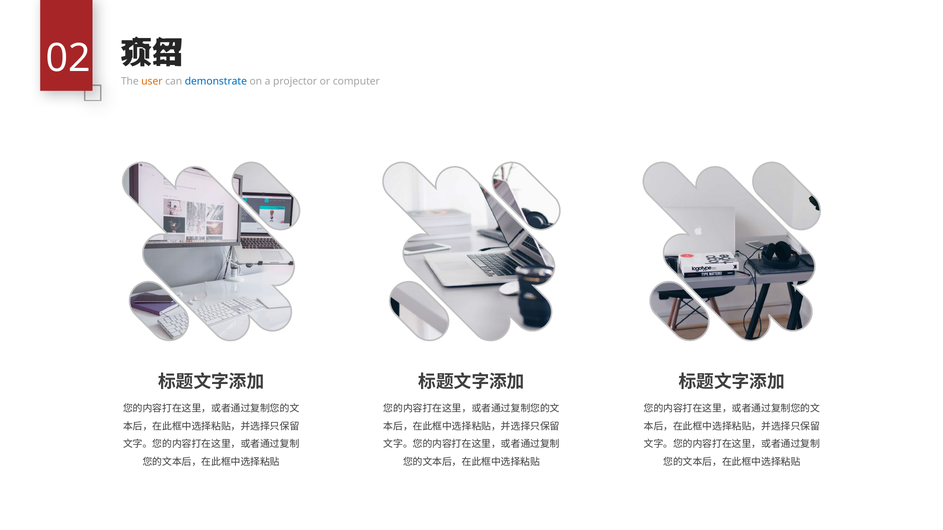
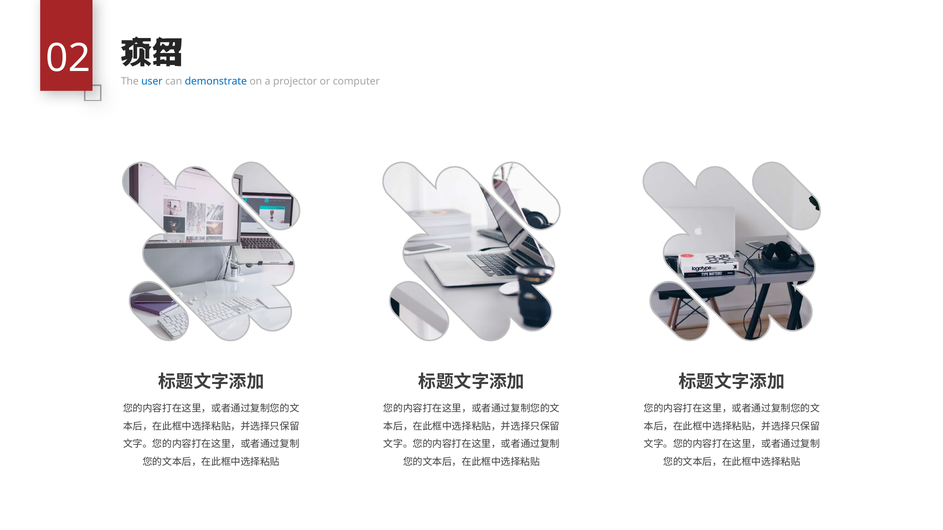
user colour: orange -> blue
